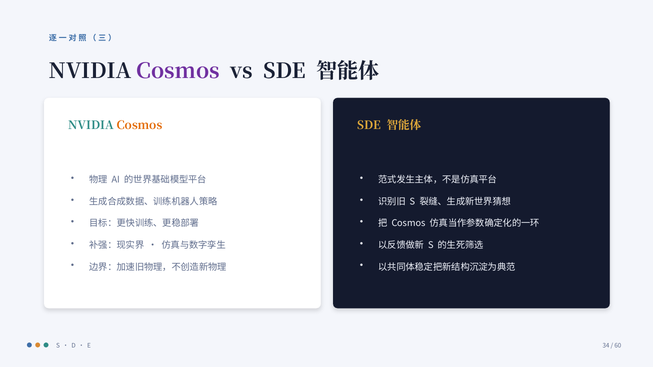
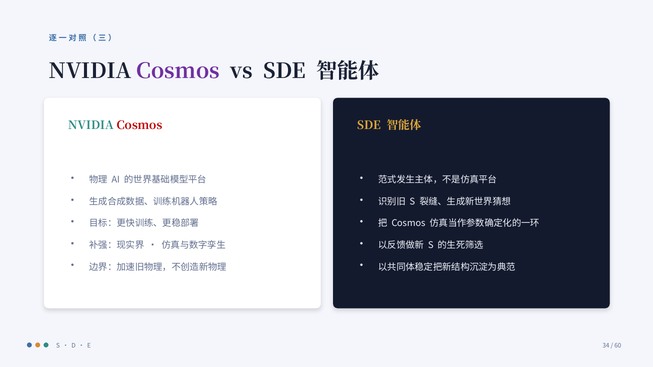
Cosmos at (140, 126) colour: orange -> red
